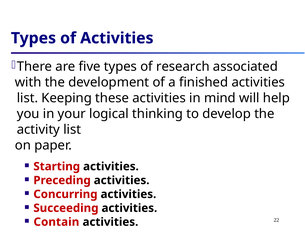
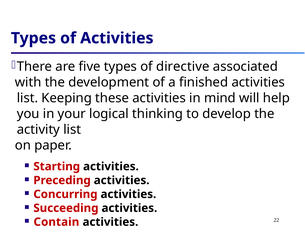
research: research -> directive
